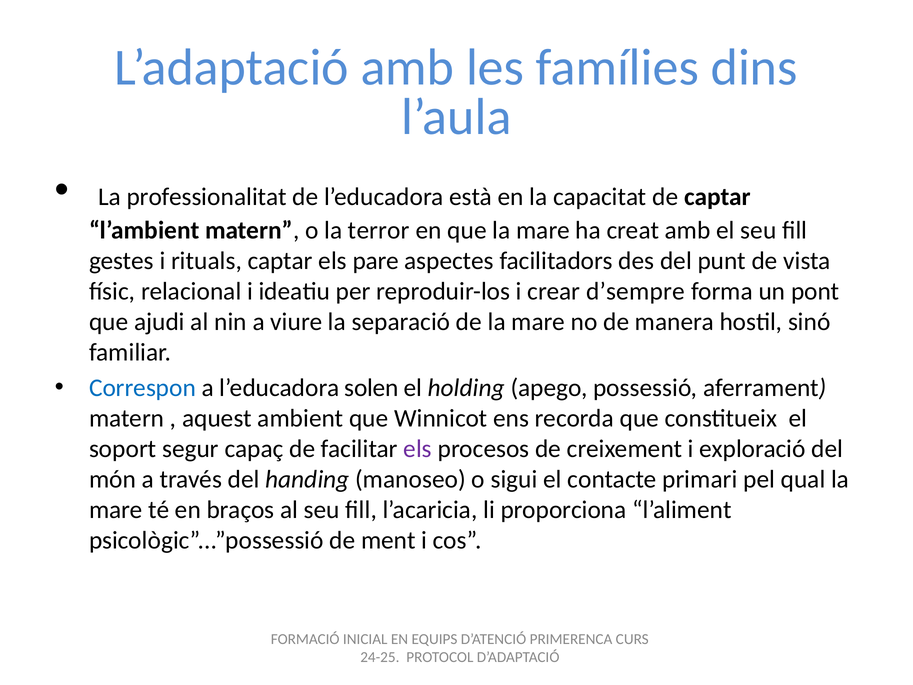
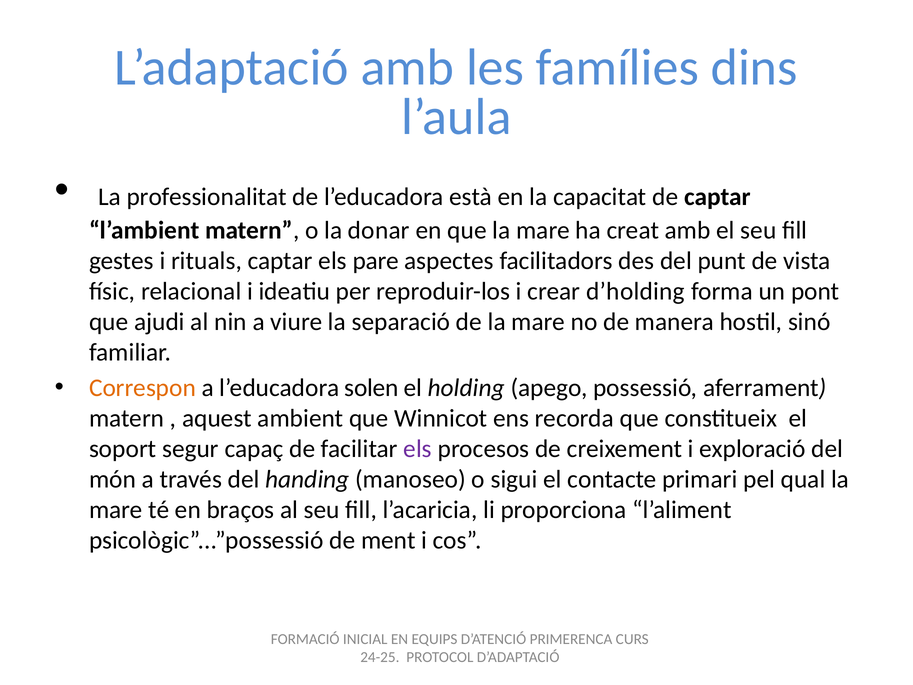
terror: terror -> donar
d’sempre: d’sempre -> d’holding
Correspon colour: blue -> orange
